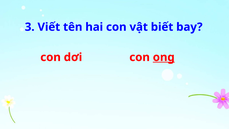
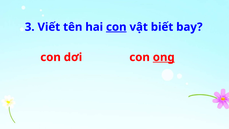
con at (116, 27) underline: none -> present
